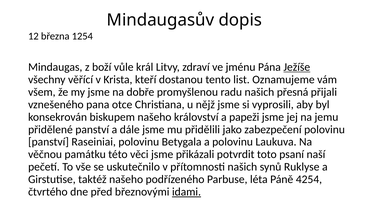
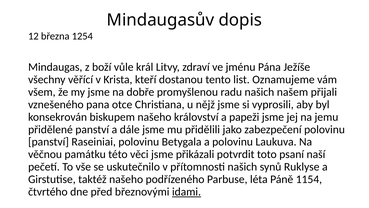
Ježíše underline: present -> none
přesná: přesná -> našem
4254: 4254 -> 1154
